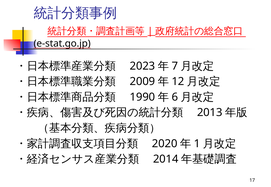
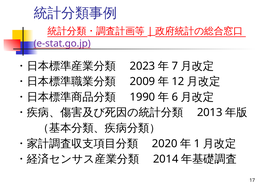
e-stat.go.jp colour: black -> purple
